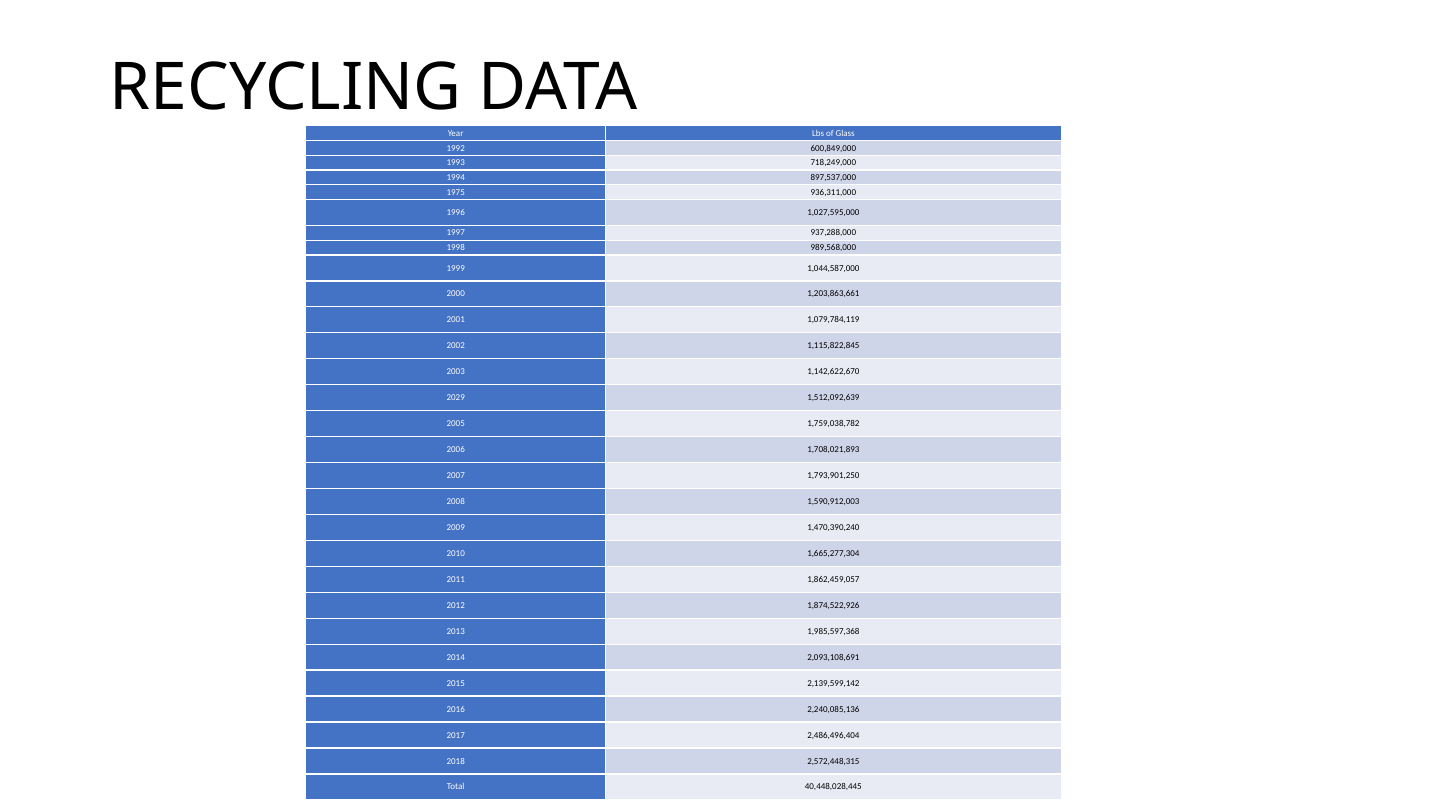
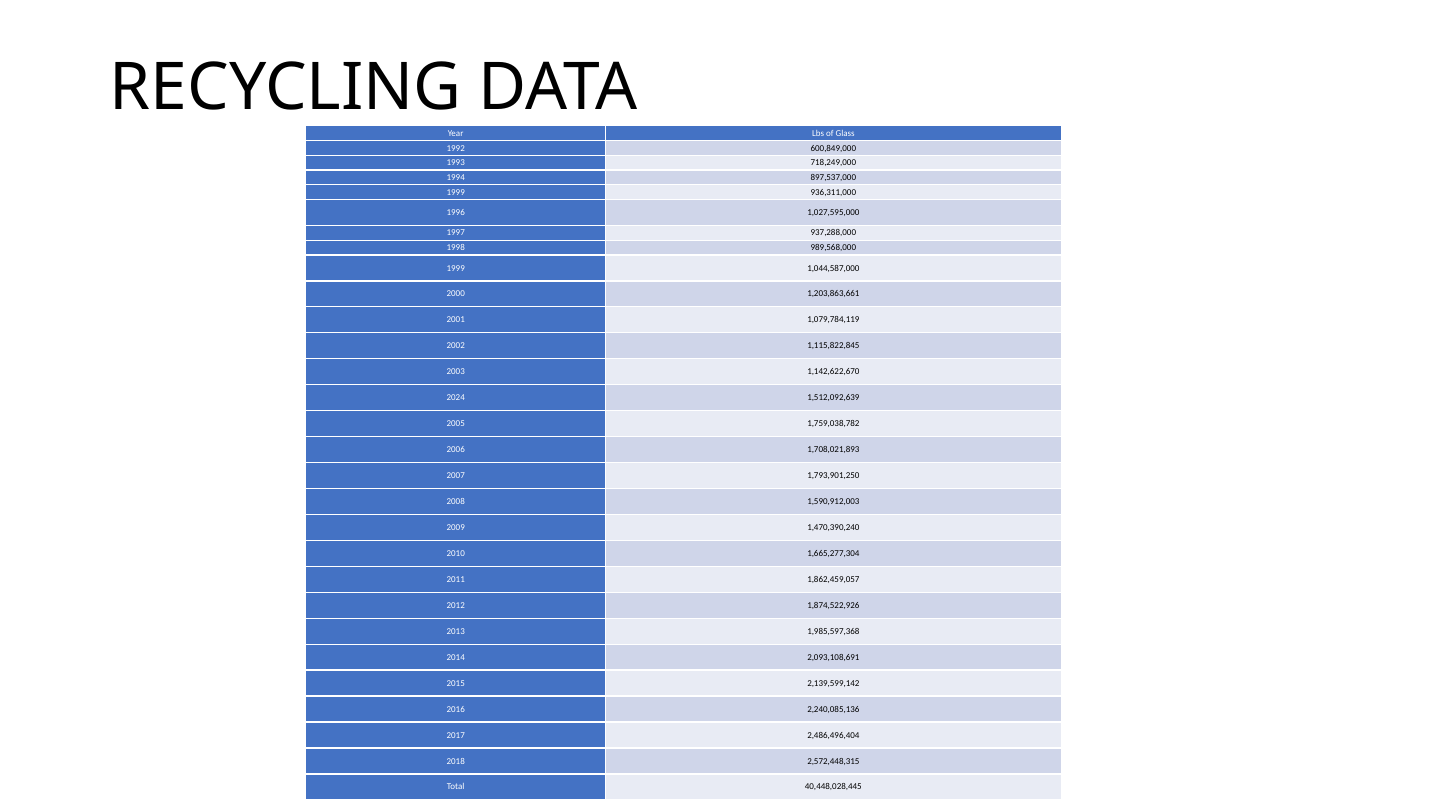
1975 at (456, 192): 1975 -> 1999
2029: 2029 -> 2024
